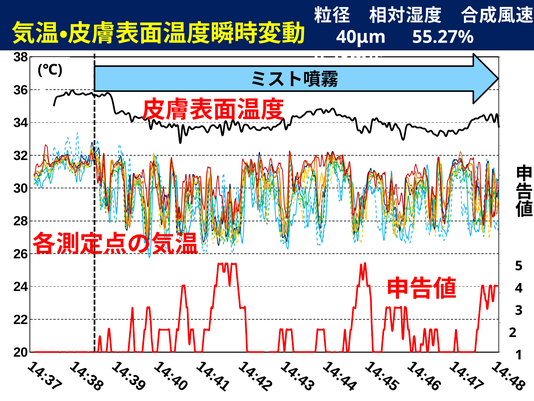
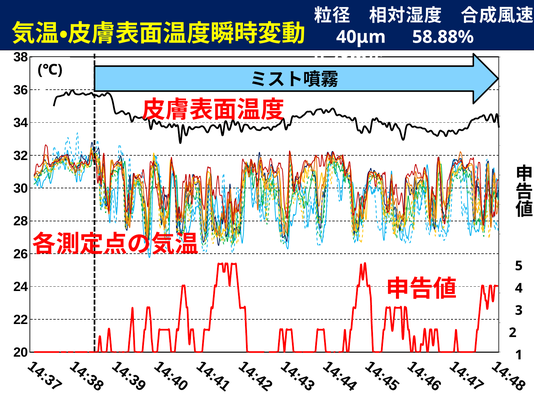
55.27%: 55.27% -> 58.88%
